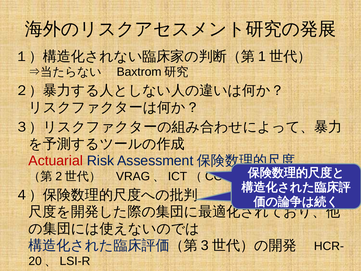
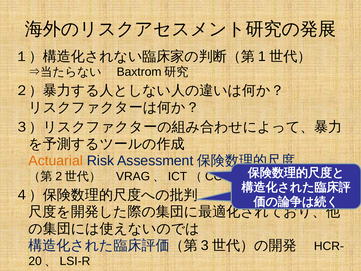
Actuarial colour: red -> orange
